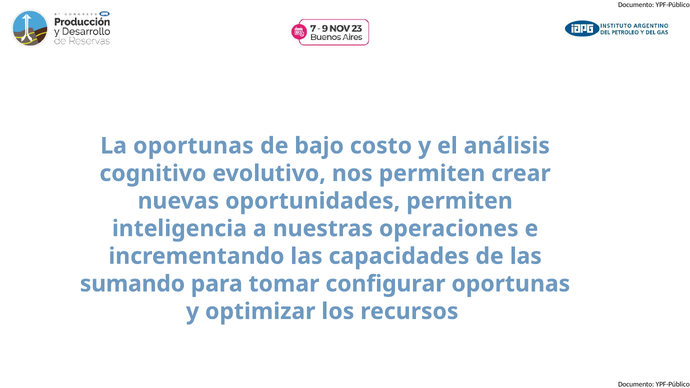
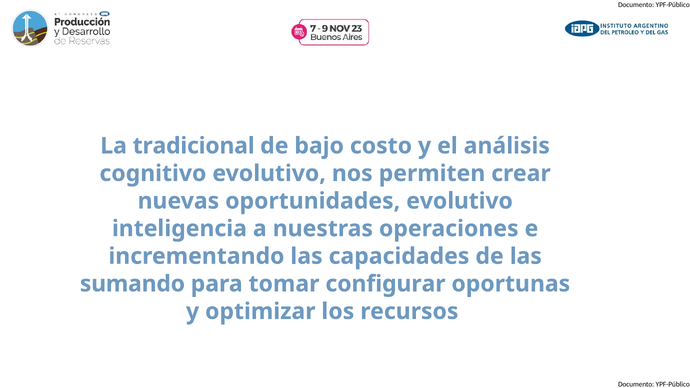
La oportunas: oportunas -> tradicional
oportunidades permiten: permiten -> evolutivo
